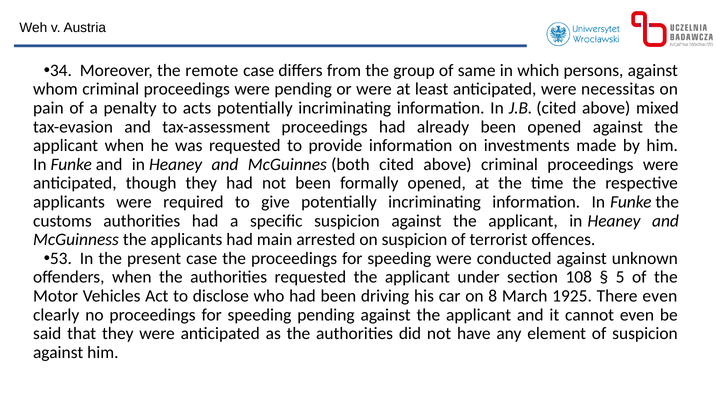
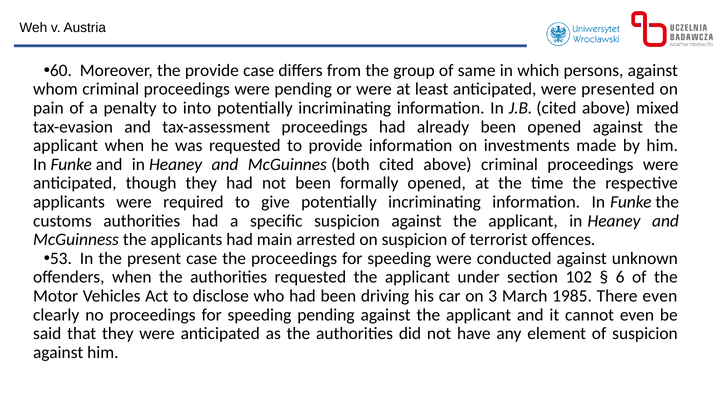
34: 34 -> 60
the remote: remote -> provide
necessitas: necessitas -> presented
acts: acts -> into
108: 108 -> 102
5: 5 -> 6
8: 8 -> 3
1925: 1925 -> 1985
